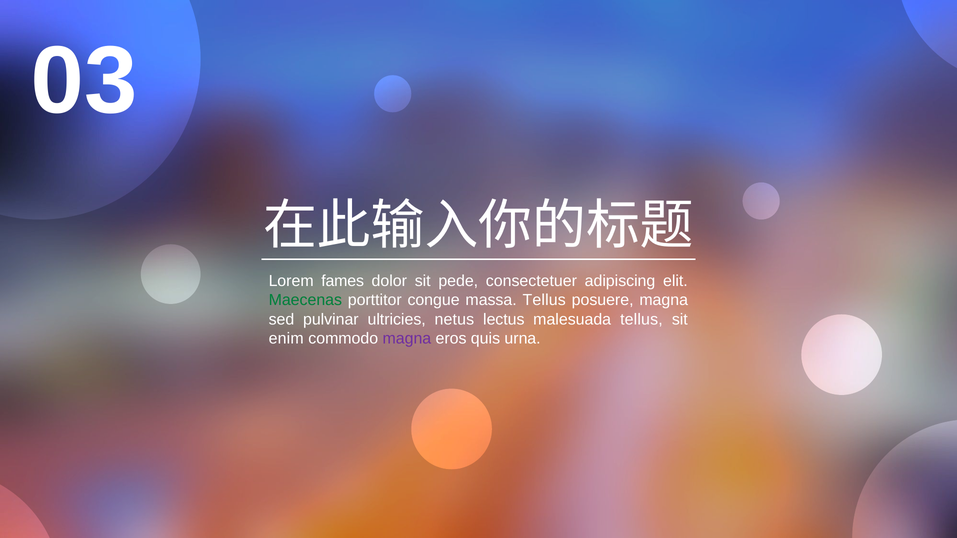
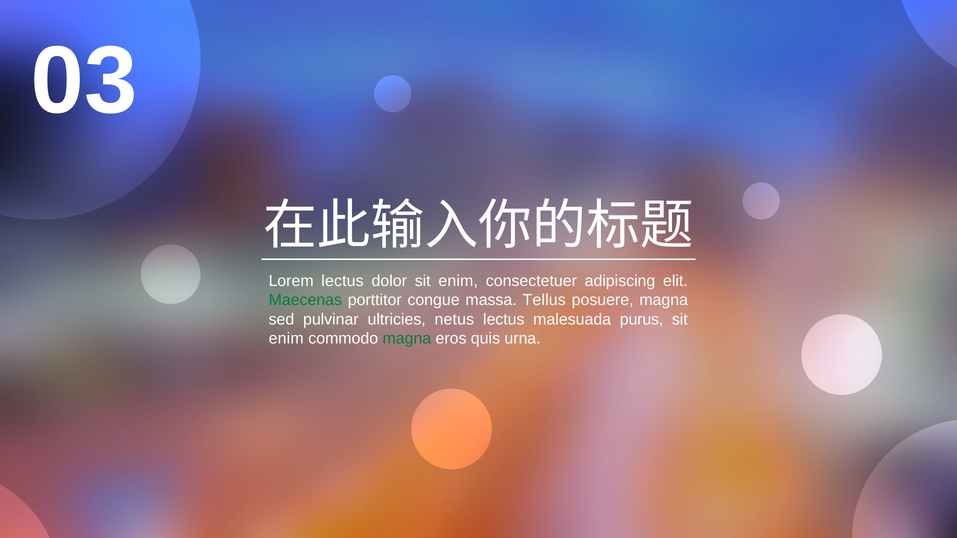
Lorem fames: fames -> lectus
dolor sit pede: pede -> enim
malesuada tellus: tellus -> purus
magna at (407, 339) colour: purple -> green
